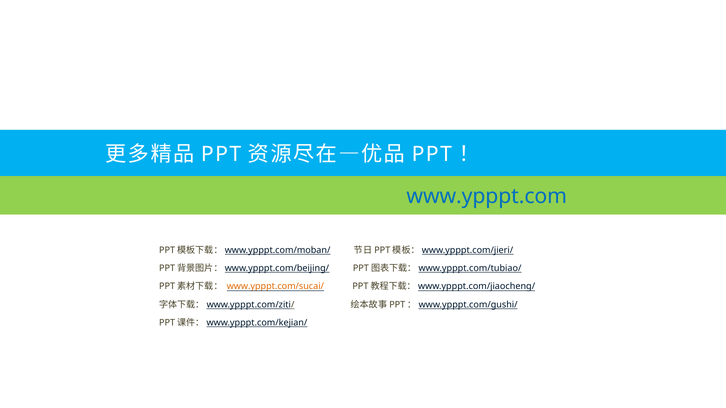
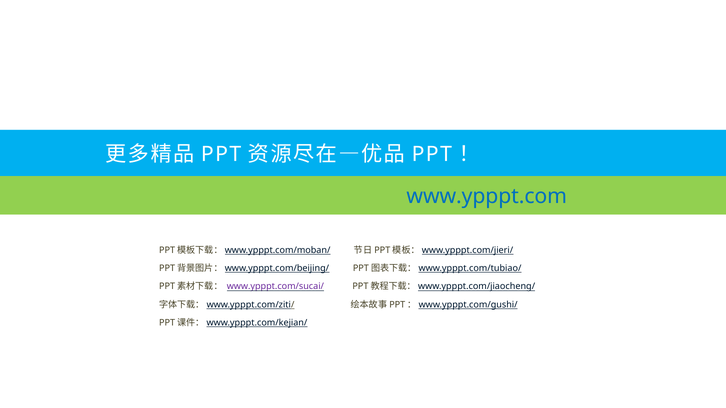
www.ypppt.com/sucai/ colour: orange -> purple
